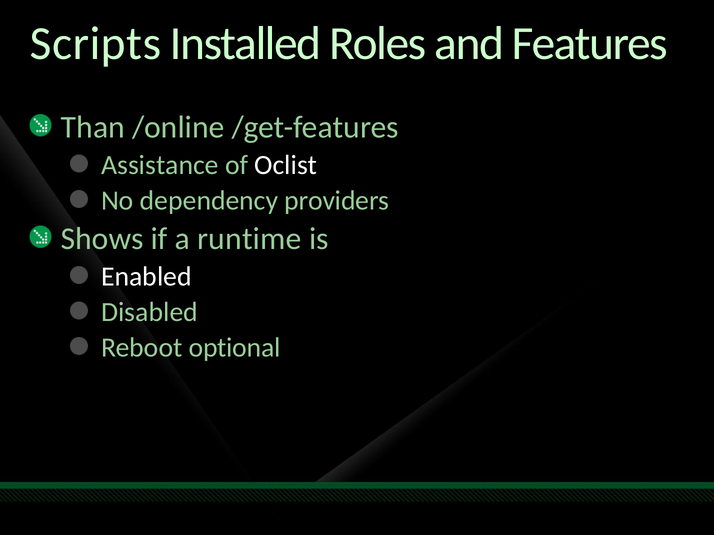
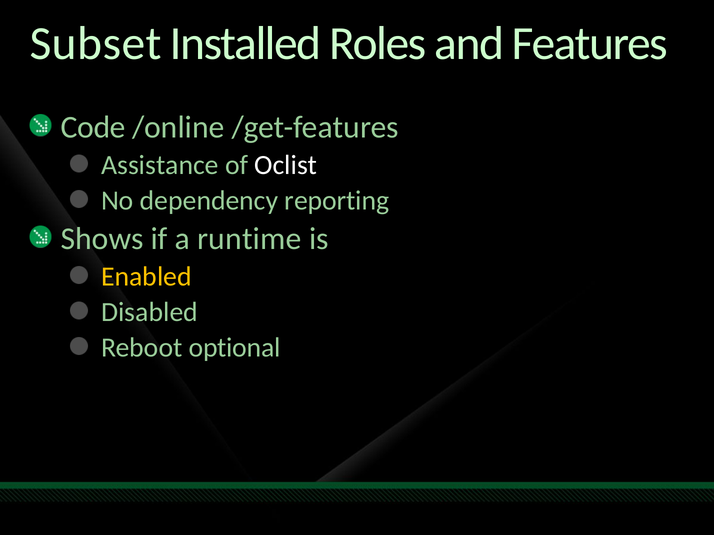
Scripts: Scripts -> Subset
Than: Than -> Code
providers: providers -> reporting
Enabled colour: white -> yellow
